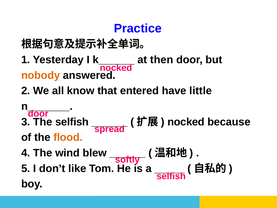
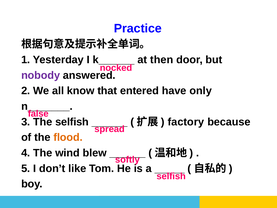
nobody colour: orange -> purple
little: little -> only
door at (38, 114): door -> false
nocked at (186, 122): nocked -> factory
